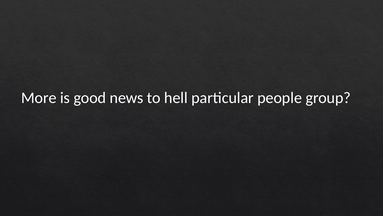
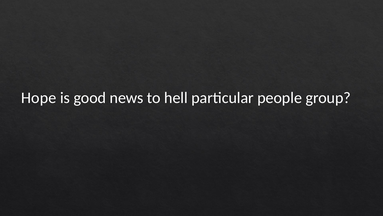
More: More -> Hope
